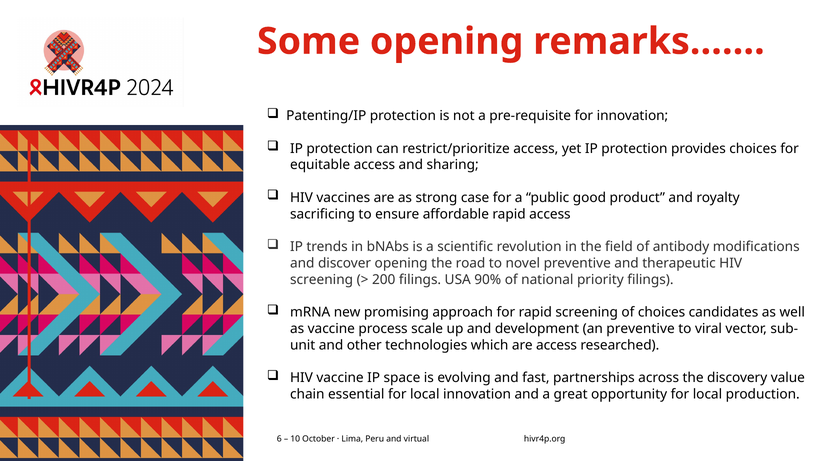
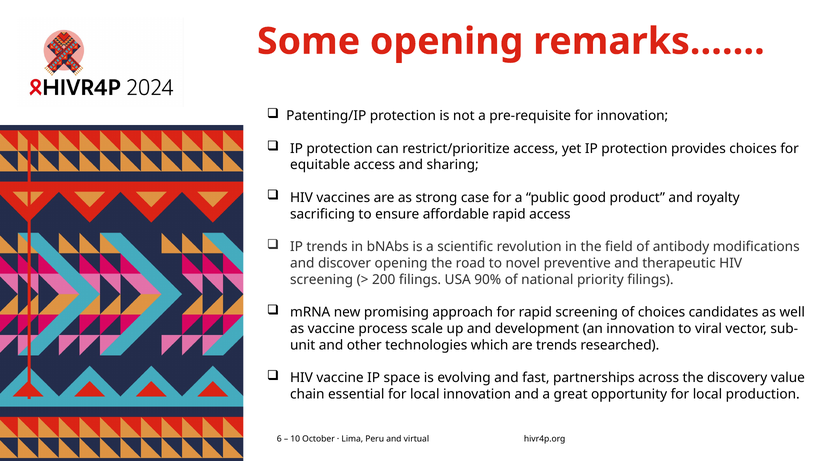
an preventive: preventive -> innovation
are access: access -> trends
